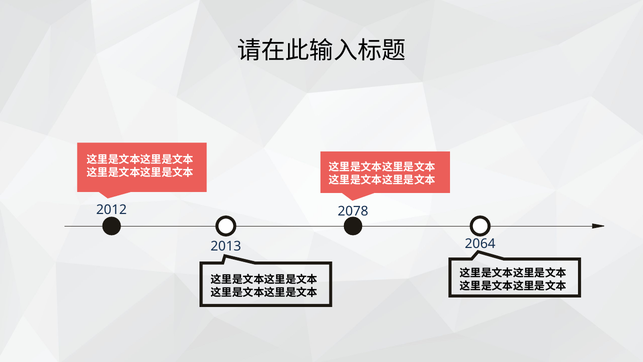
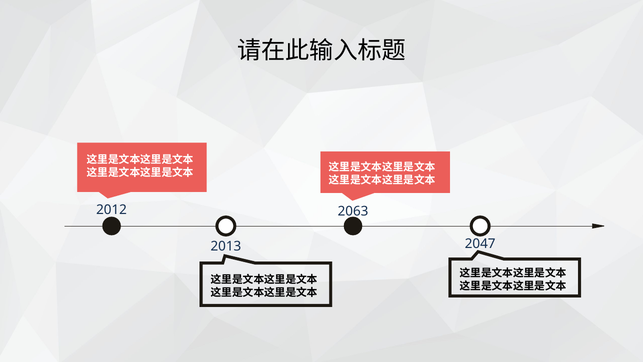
2078: 2078 -> 2063
2064: 2064 -> 2047
